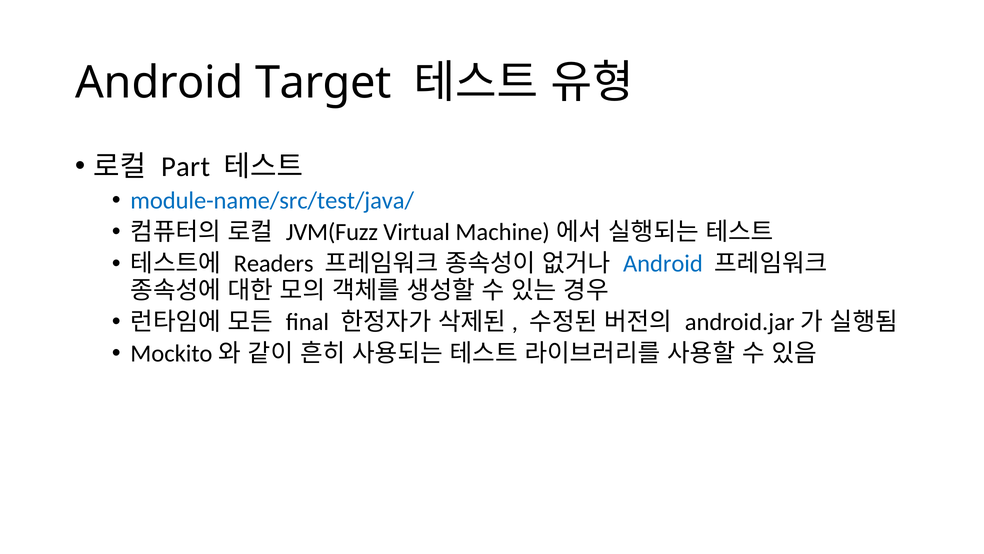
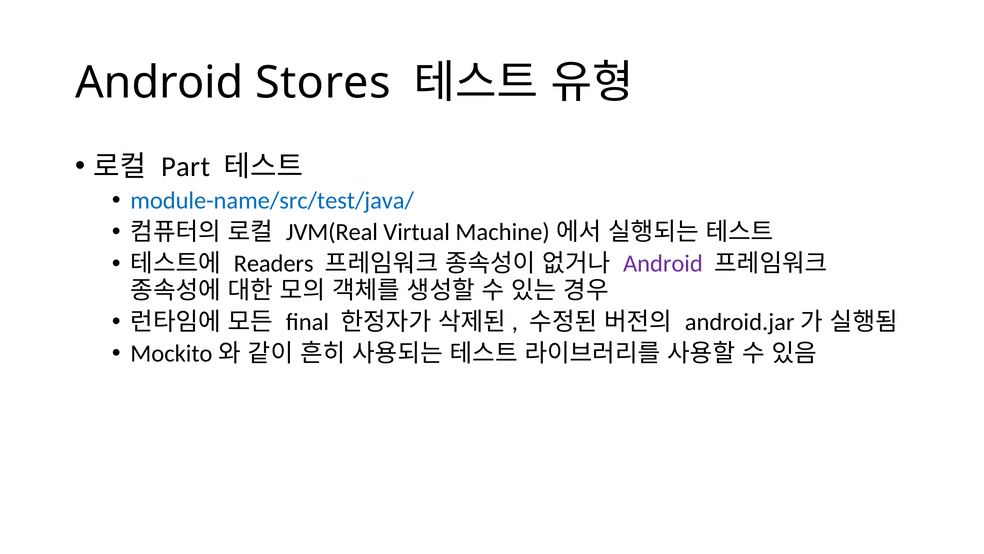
Target: Target -> Stores
JVM(Fuzz: JVM(Fuzz -> JVM(Real
Android at (663, 264) colour: blue -> purple
